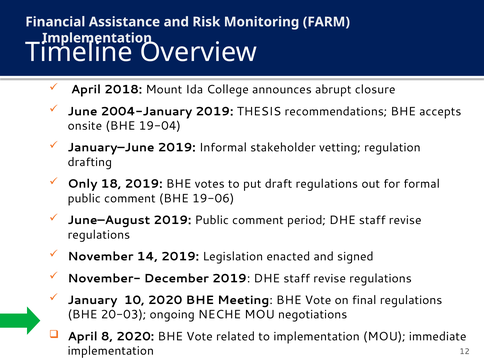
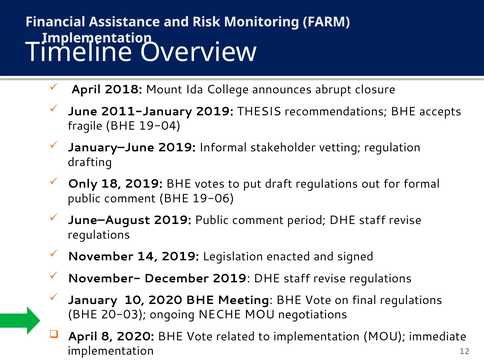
2004-January: 2004-January -> 2011-January
onsite: onsite -> fragile
